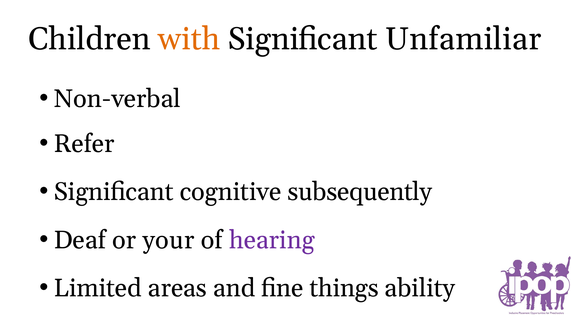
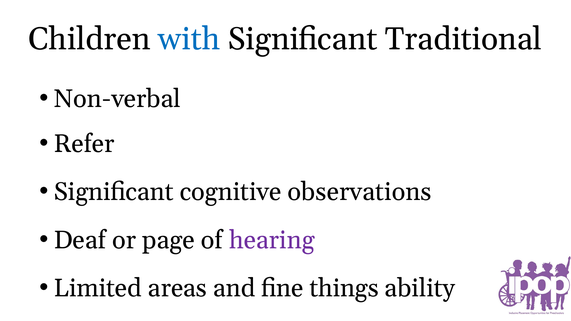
with colour: orange -> blue
Unfamiliar: Unfamiliar -> Traditional
subsequently: subsequently -> observations
your: your -> page
